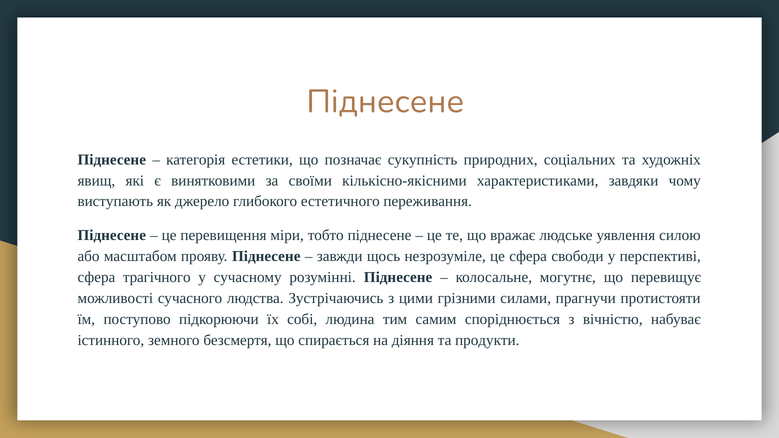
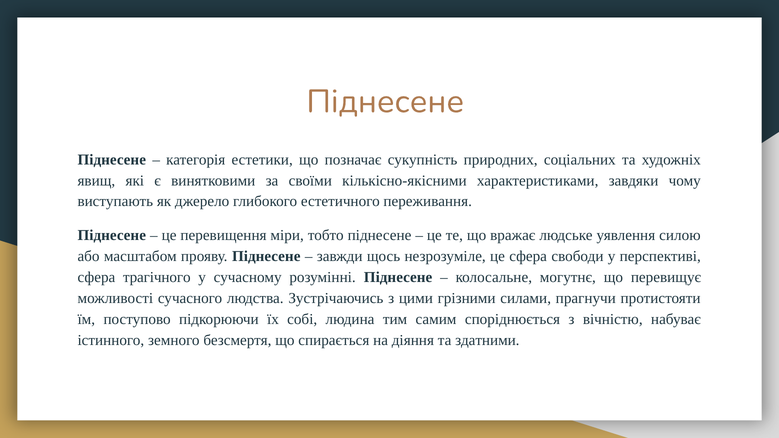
продукти: продукти -> здатними
